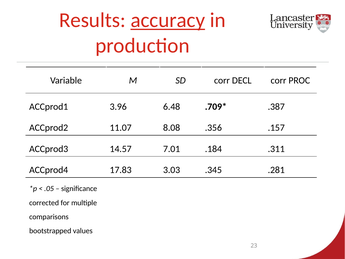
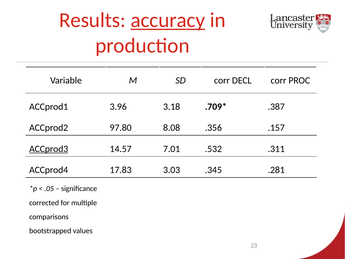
6.48: 6.48 -> 3.18
11.07: 11.07 -> 97.80
ACCprod3 underline: none -> present
.184: .184 -> .532
